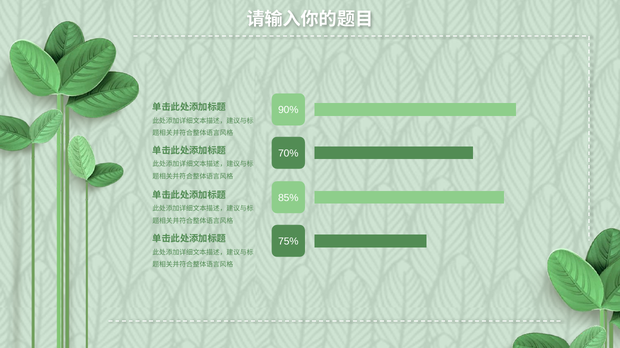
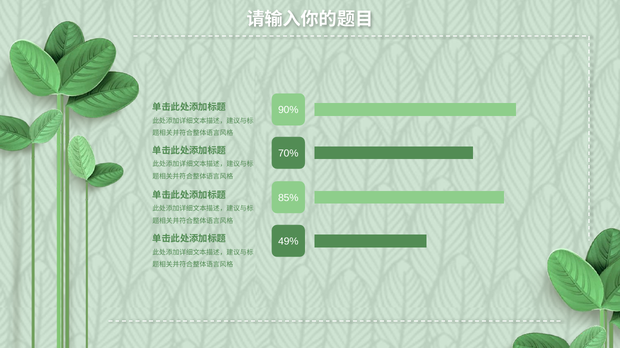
75%: 75% -> 49%
